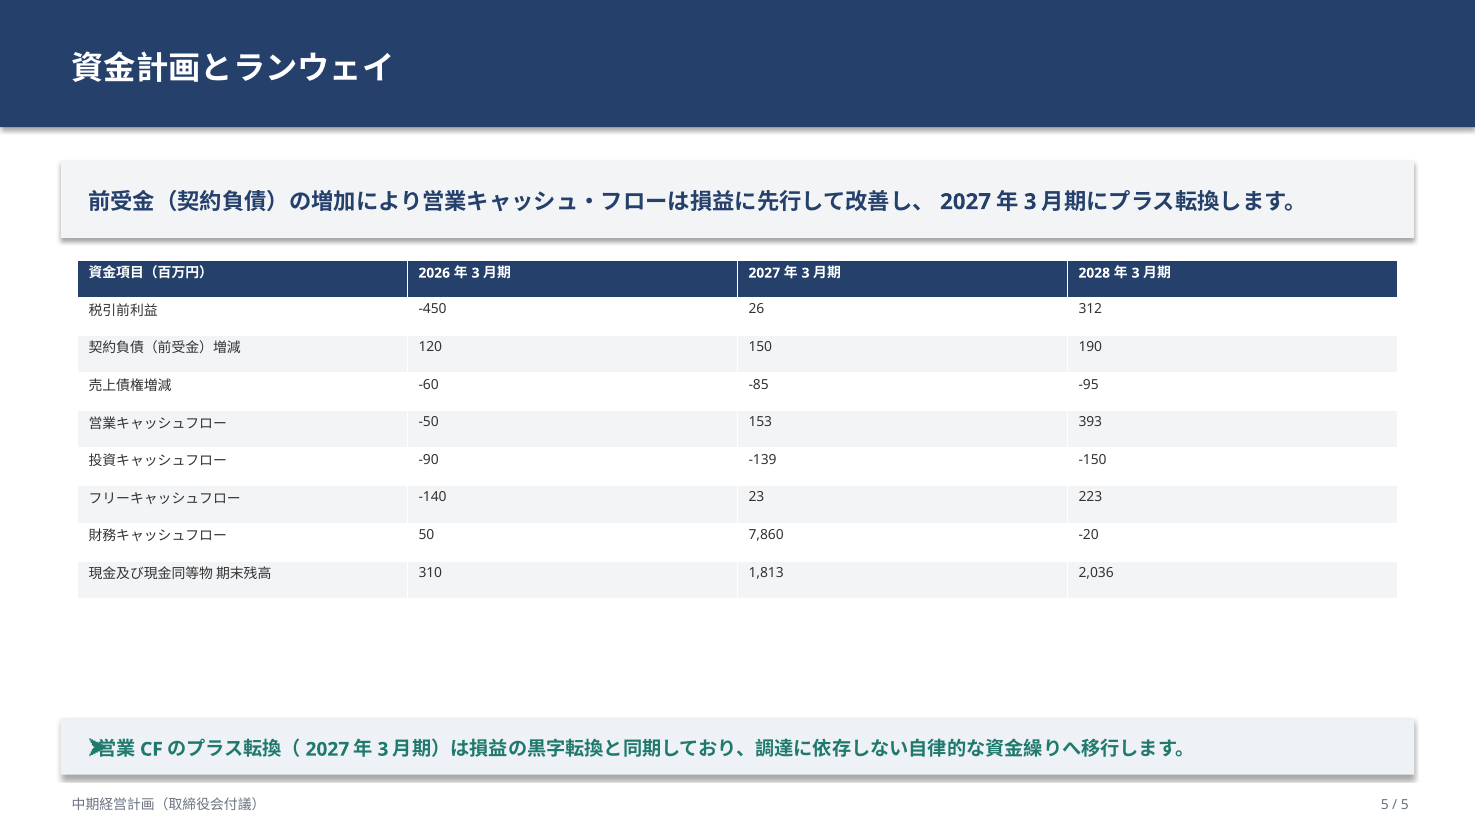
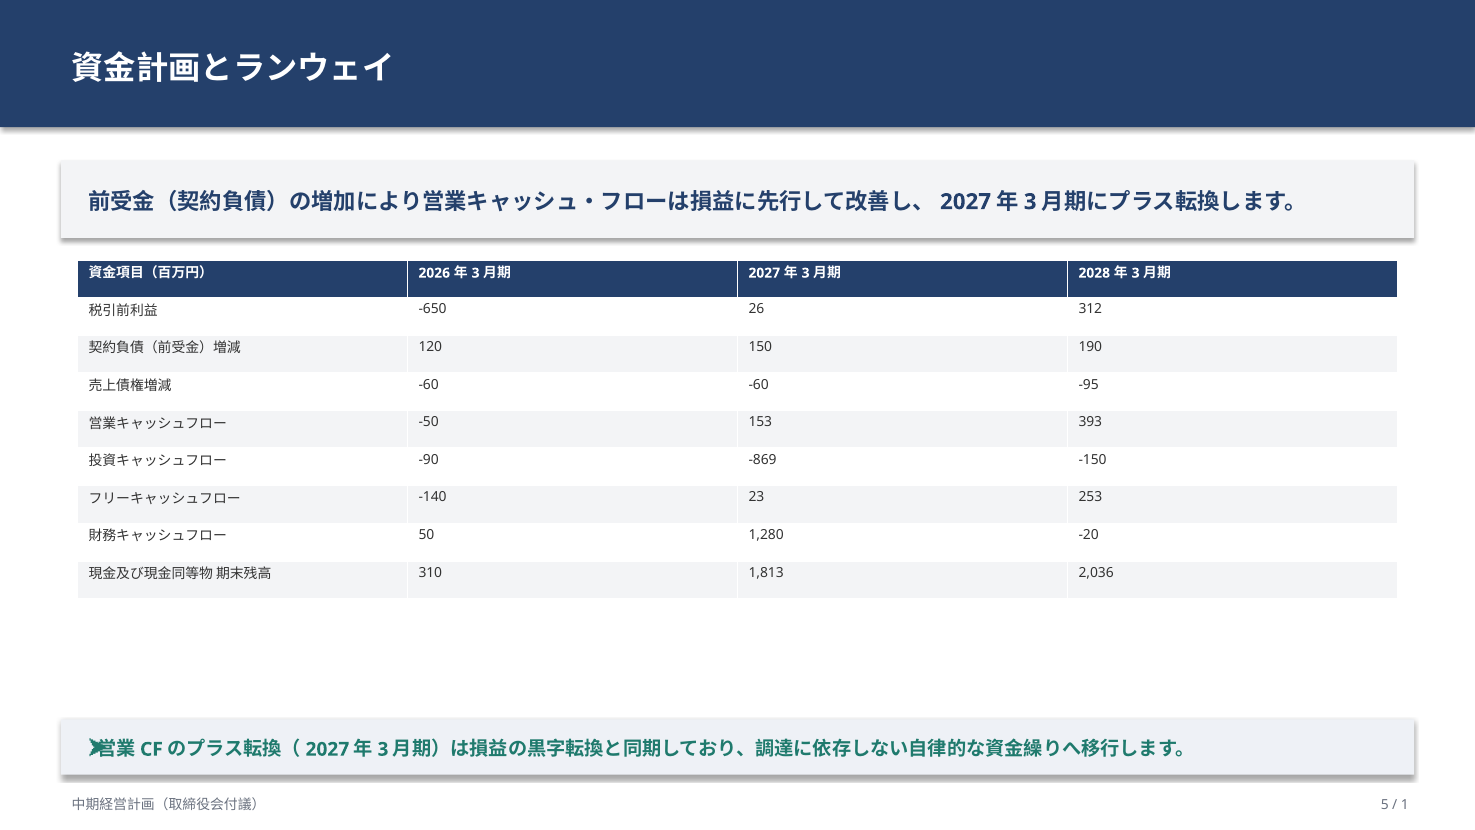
-450: -450 -> -650
-60 -85: -85 -> -60
-139: -139 -> -869
223: 223 -> 253
7,860: 7,860 -> 1,280
5 at (1405, 805): 5 -> 1
